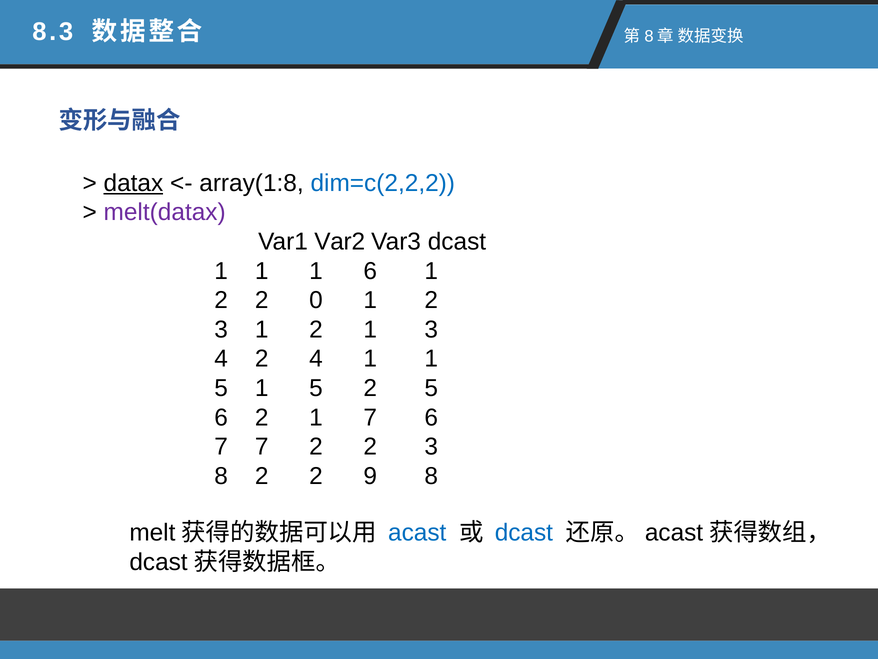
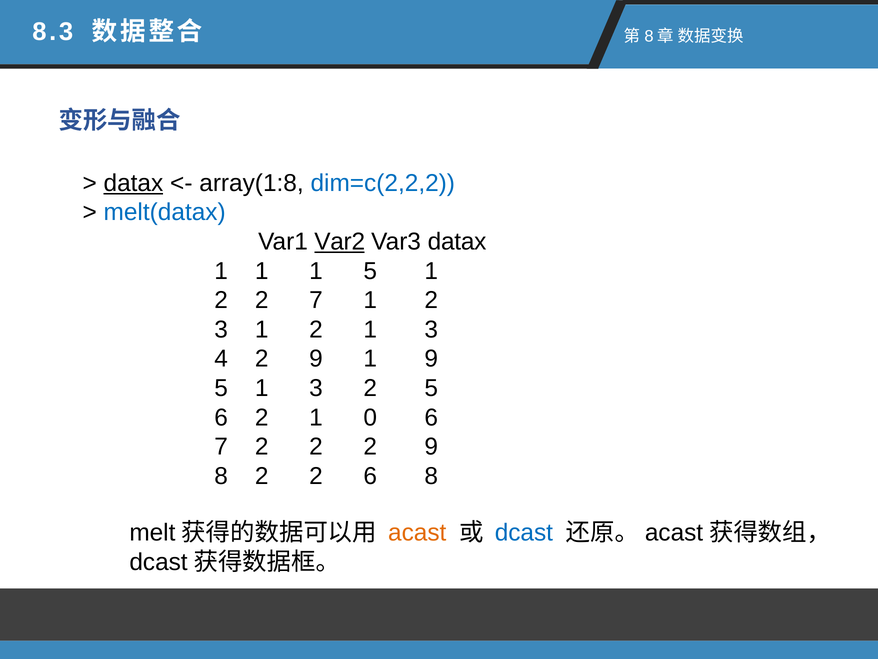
melt(datax colour: purple -> blue
Var2 underline: none -> present
Var3 dcast: dcast -> datax
1 6: 6 -> 5
2 0: 0 -> 7
4 2 4: 4 -> 9
1 at (431, 359): 1 -> 9
5 1 5: 5 -> 3
1 7: 7 -> 0
7 7: 7 -> 2
2 2 3: 3 -> 9
2 9: 9 -> 6
acast colour: blue -> orange
